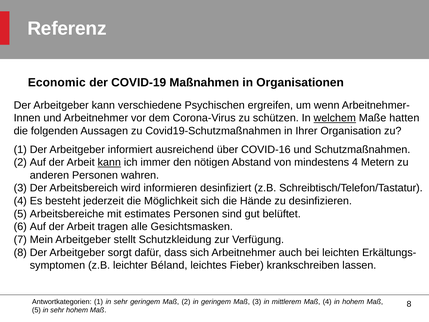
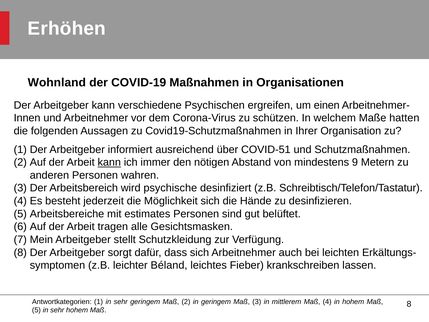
Referenz: Referenz -> Erhöhen
Economic: Economic -> Wohnland
wenn: wenn -> einen
welchem underline: present -> none
COVID-16: COVID-16 -> COVID-51
mindestens 4: 4 -> 9
informieren: informieren -> psychische
